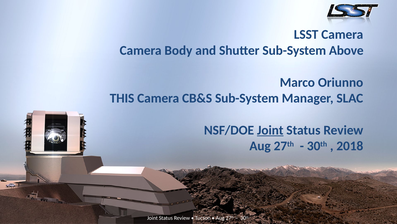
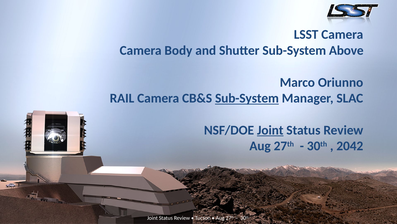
THIS: THIS -> RAIL
Sub-System at (247, 98) underline: none -> present
2018: 2018 -> 2042
